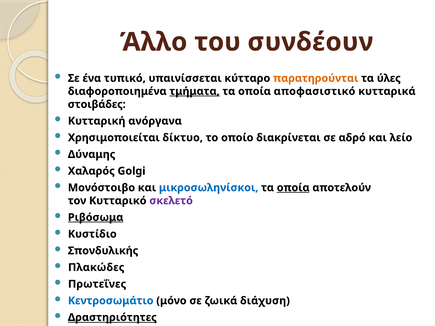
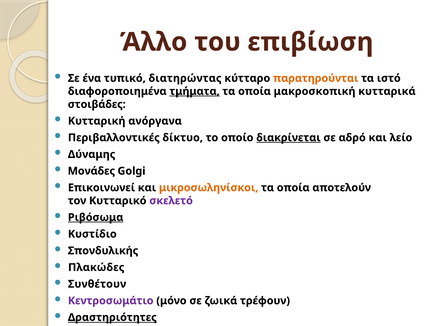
συνδέουν: συνδέουν -> επιβίωση
υπαινίσσεται: υπαινίσσεται -> διατηρώντας
ύλες: ύλες -> ιστό
αποφασιστικό: αποφασιστικό -> μακροσκοπική
Χρησιμοποιείται: Χρησιμοποιείται -> Περιβαλλοντικές
διακρίνεται underline: none -> present
Χαλαρός: Χαλαρός -> Μονάδες
Μονόστοιβο: Μονόστοιβο -> Επικοινωνεί
μικροσωληνίσκοι colour: blue -> orange
οποία at (293, 188) underline: present -> none
Πρωτεΐνες: Πρωτεΐνες -> Συνθέτουν
Κεντροσωμάτιο colour: blue -> purple
διάχυση: διάχυση -> τρέφουν
